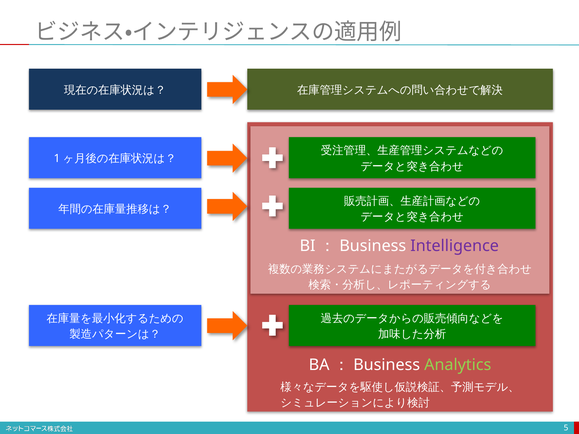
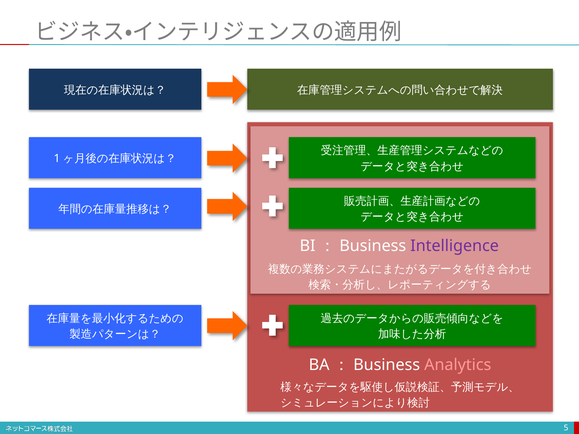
Analytics colour: light green -> pink
